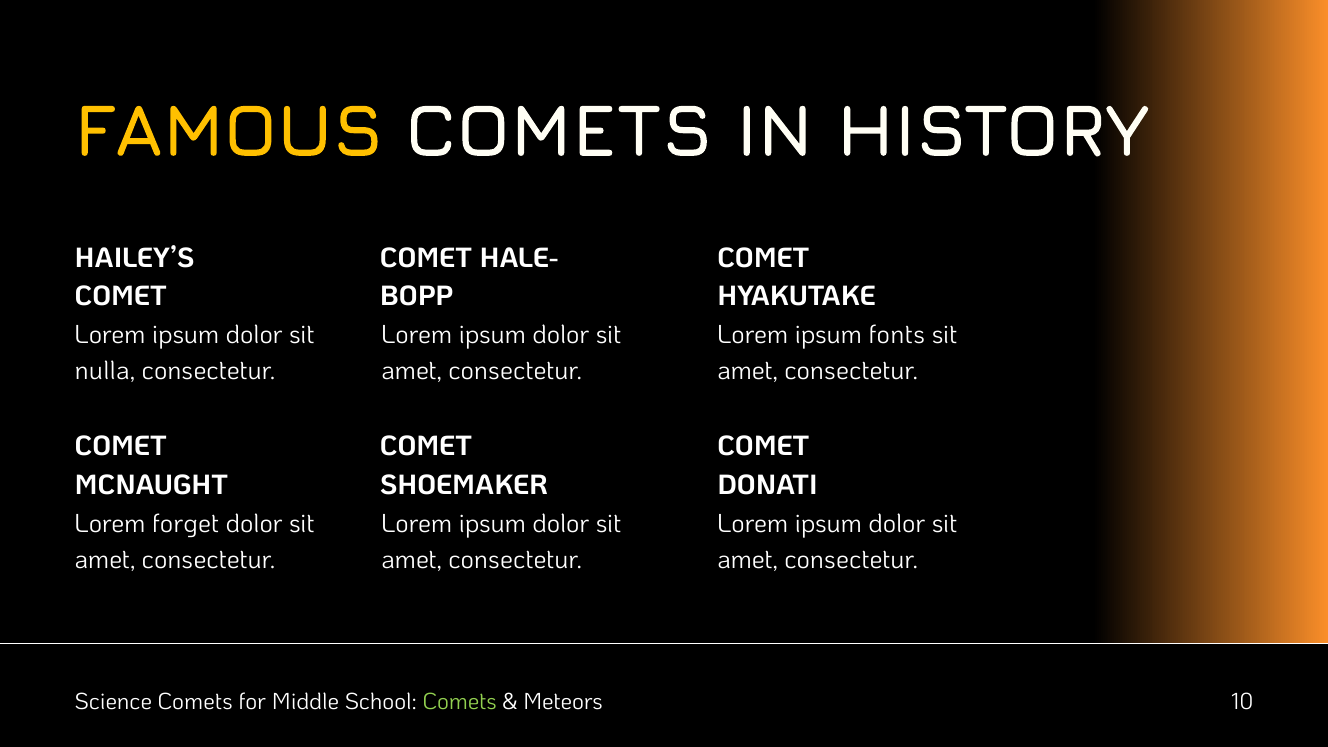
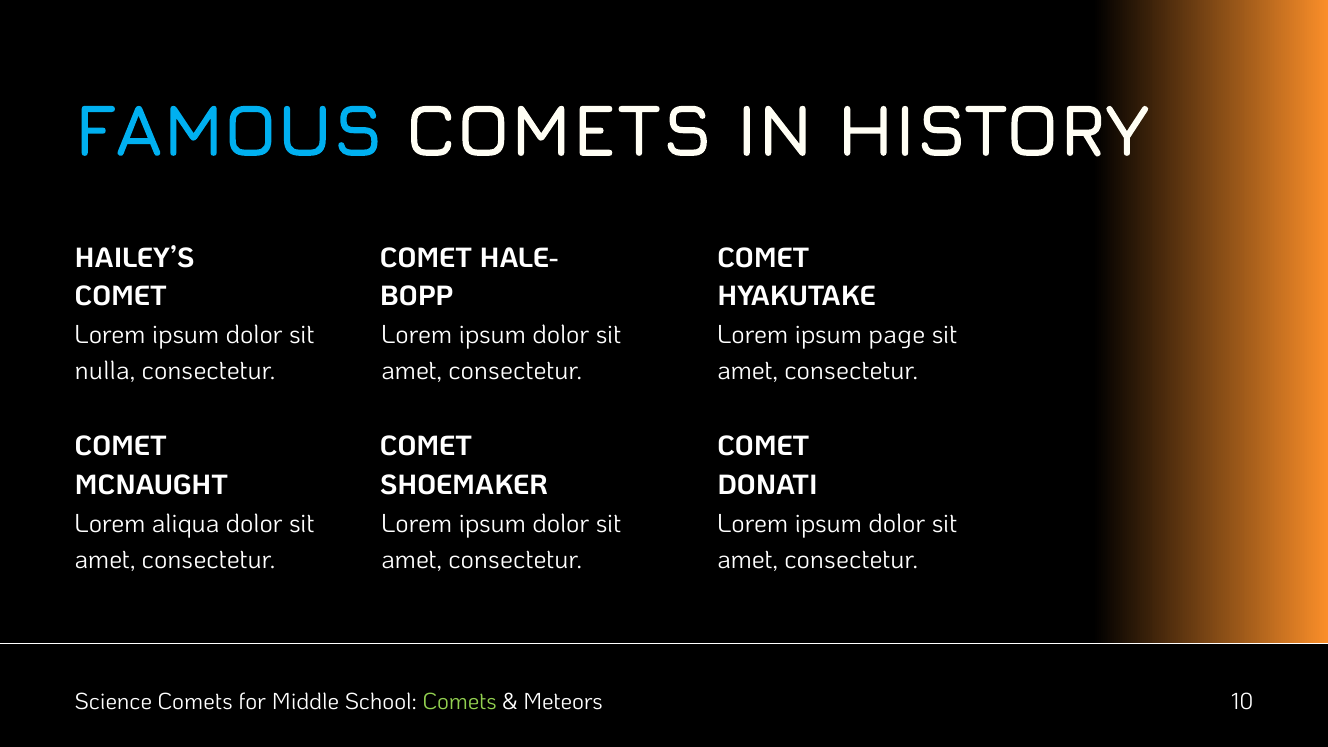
FAMOUS colour: yellow -> light blue
fonts: fonts -> page
forget: forget -> aliqua
